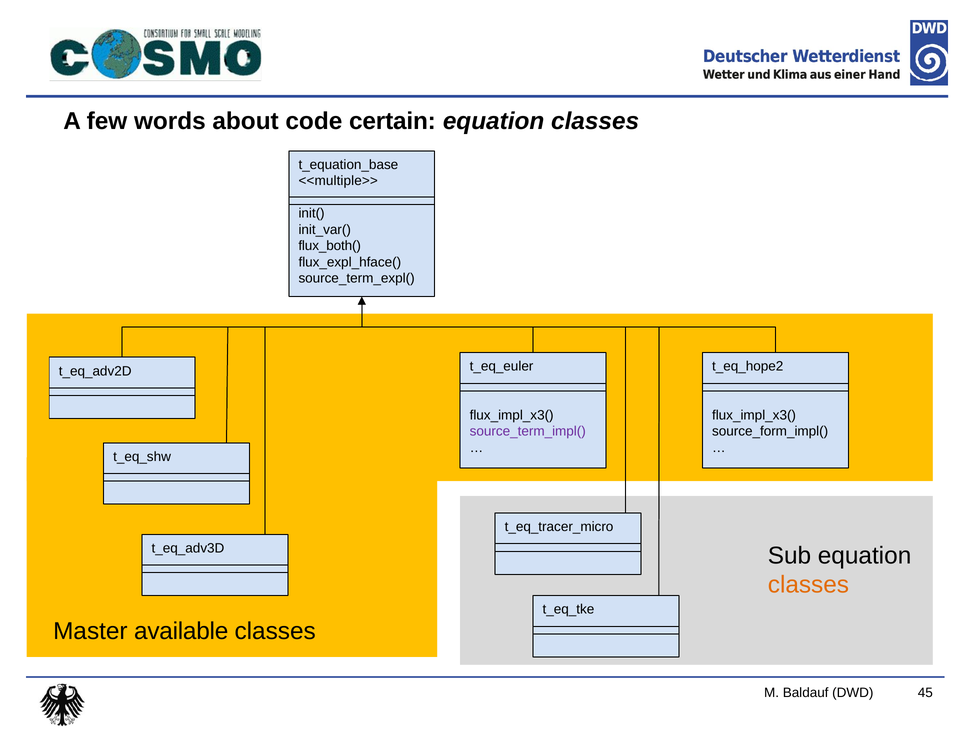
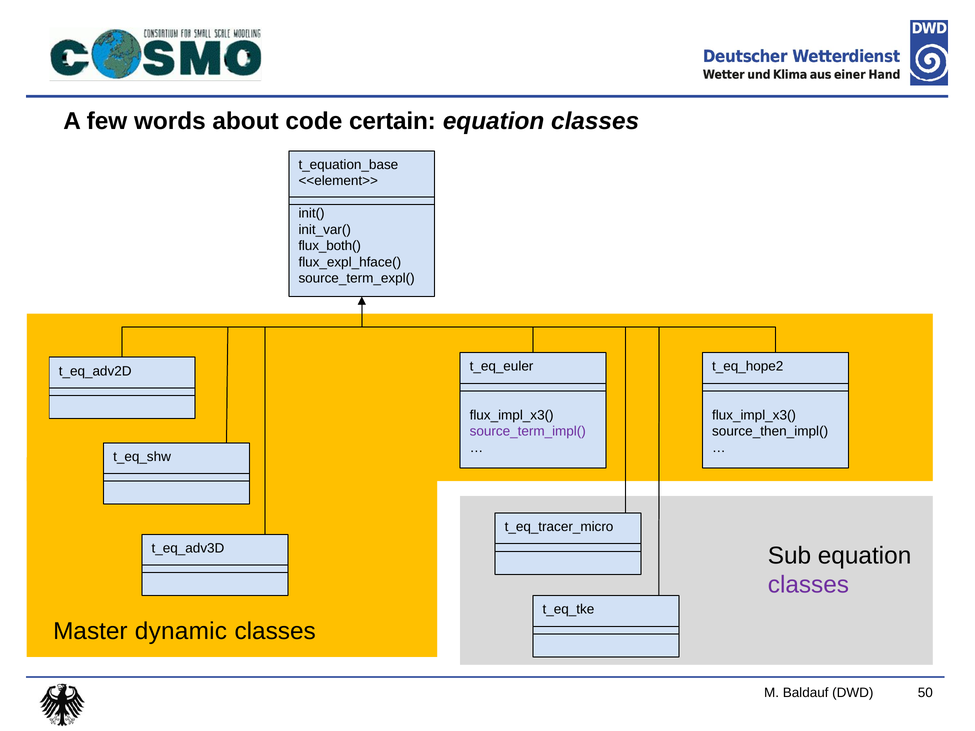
<<multiple>>: <<multiple>> -> <<element>>
source_form_impl(: source_form_impl( -> source_then_impl(
classes at (808, 585) colour: orange -> purple
available: available -> dynamic
45: 45 -> 50
